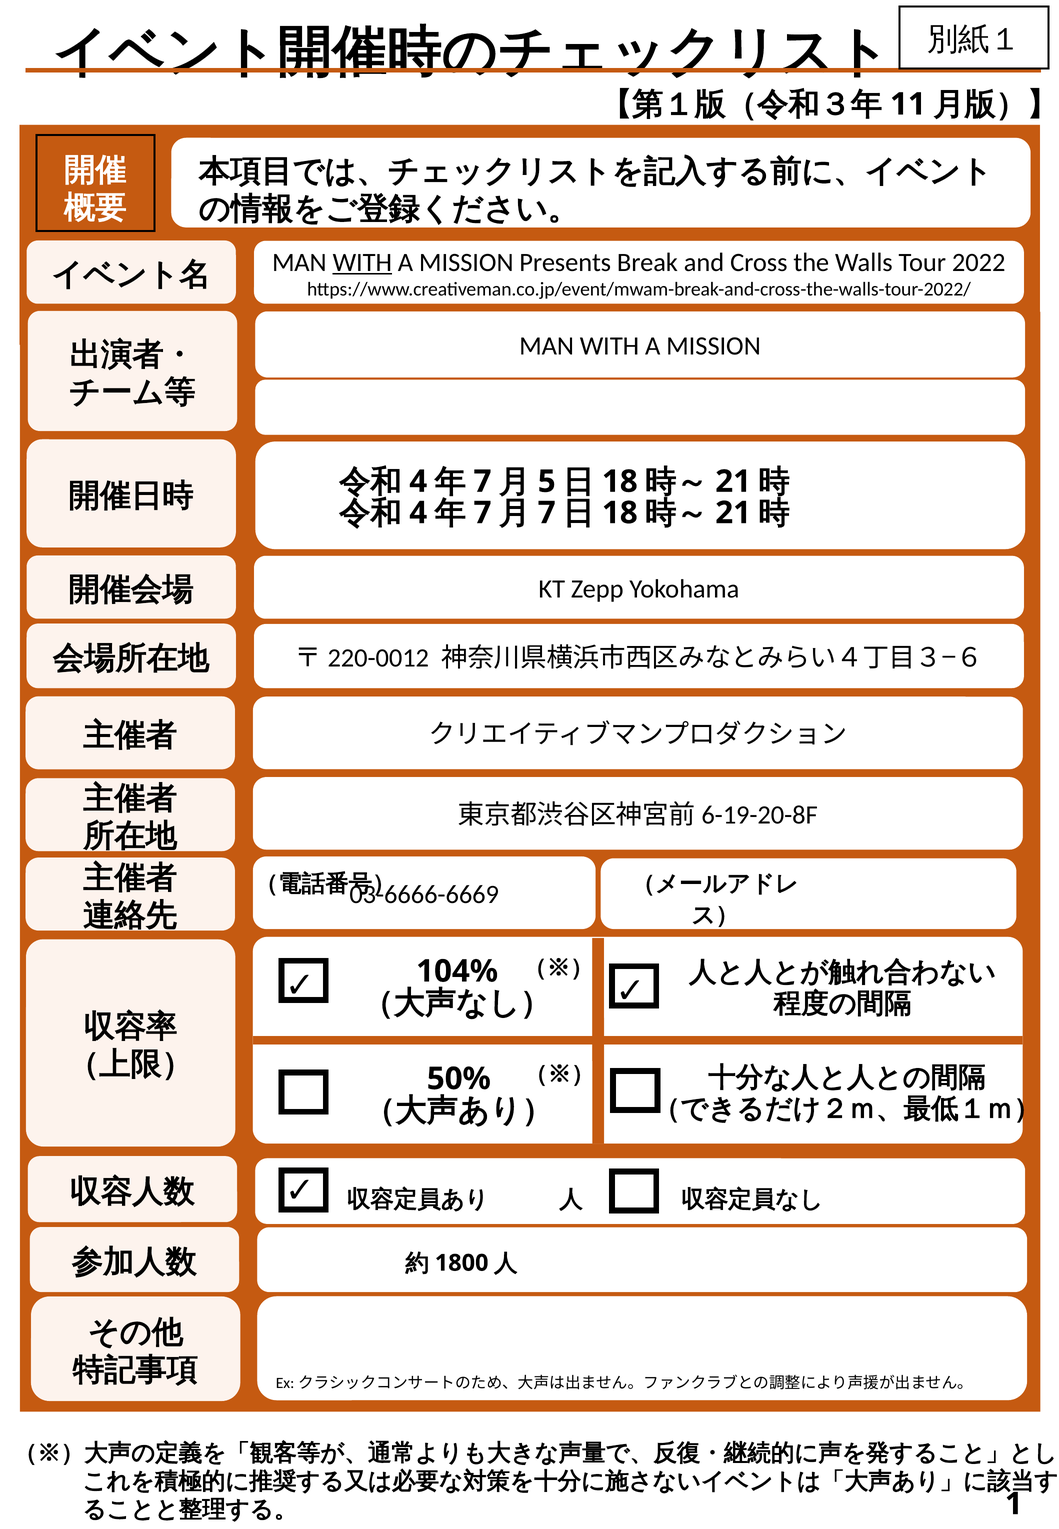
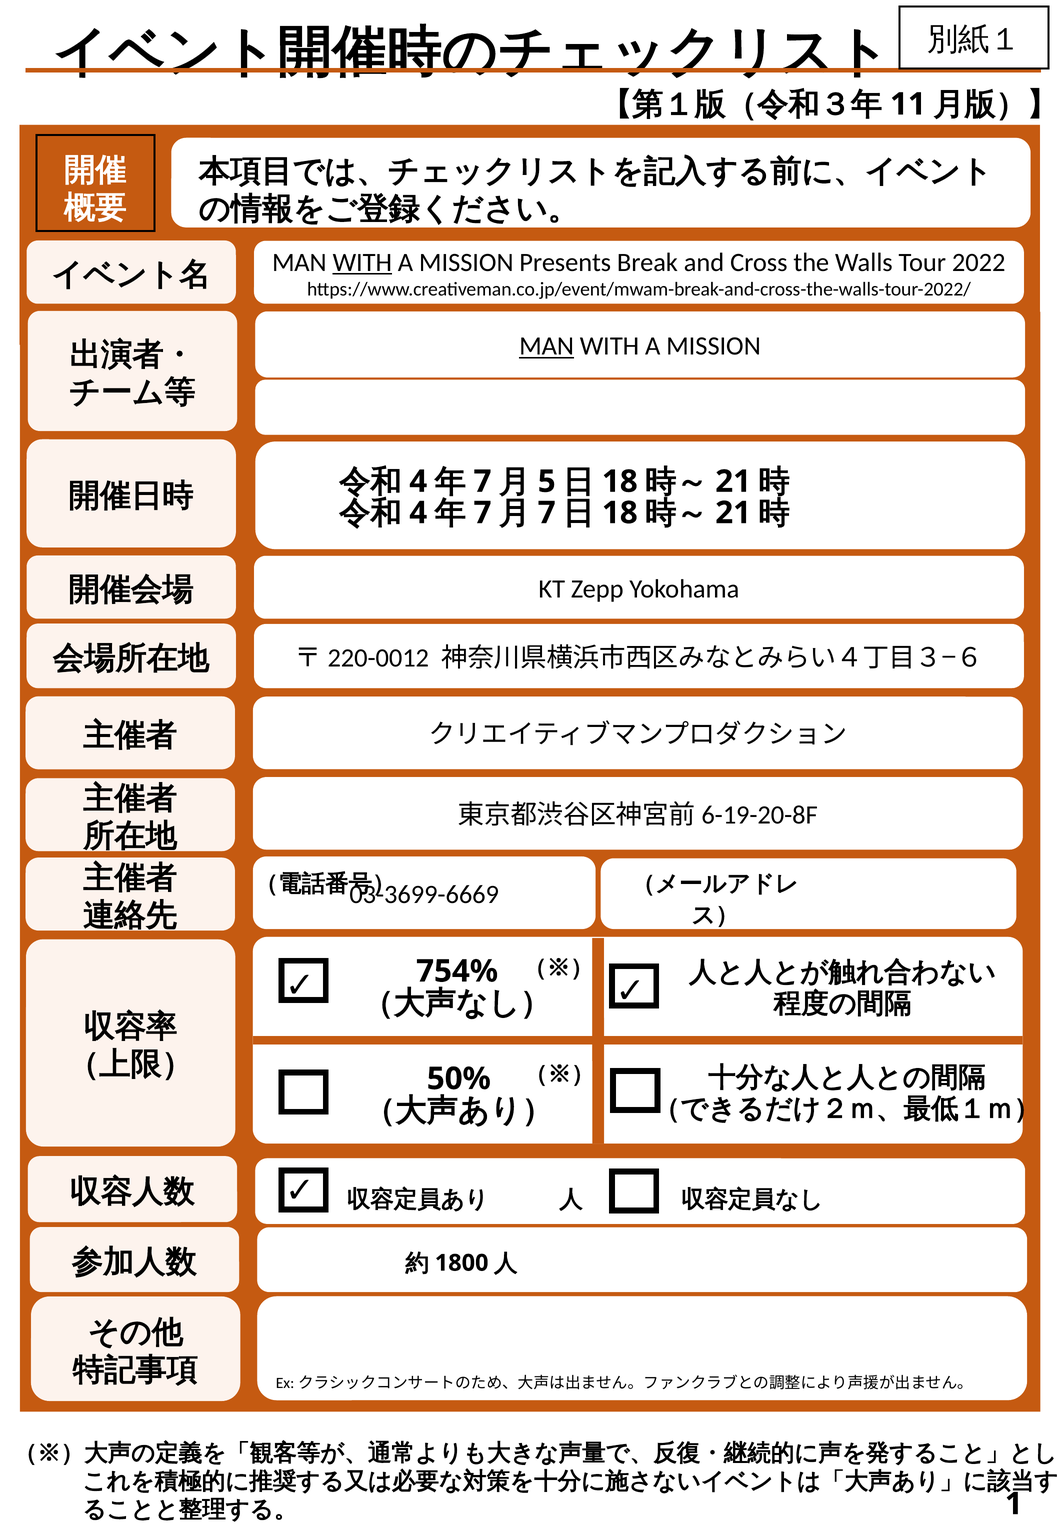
MAN at (547, 346) underline: none -> present
03-6666-6669: 03-6666-6669 -> 03-3699-6669
104%: 104% -> 754%
